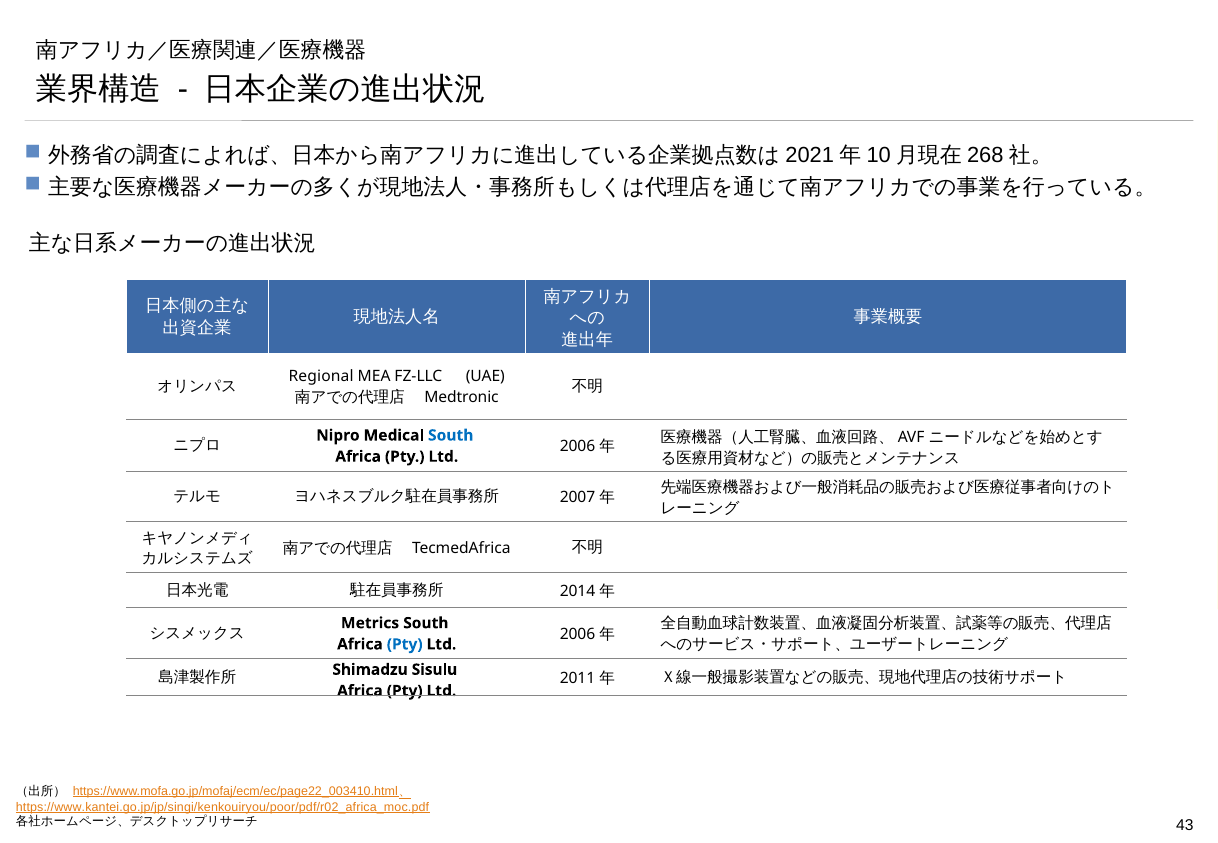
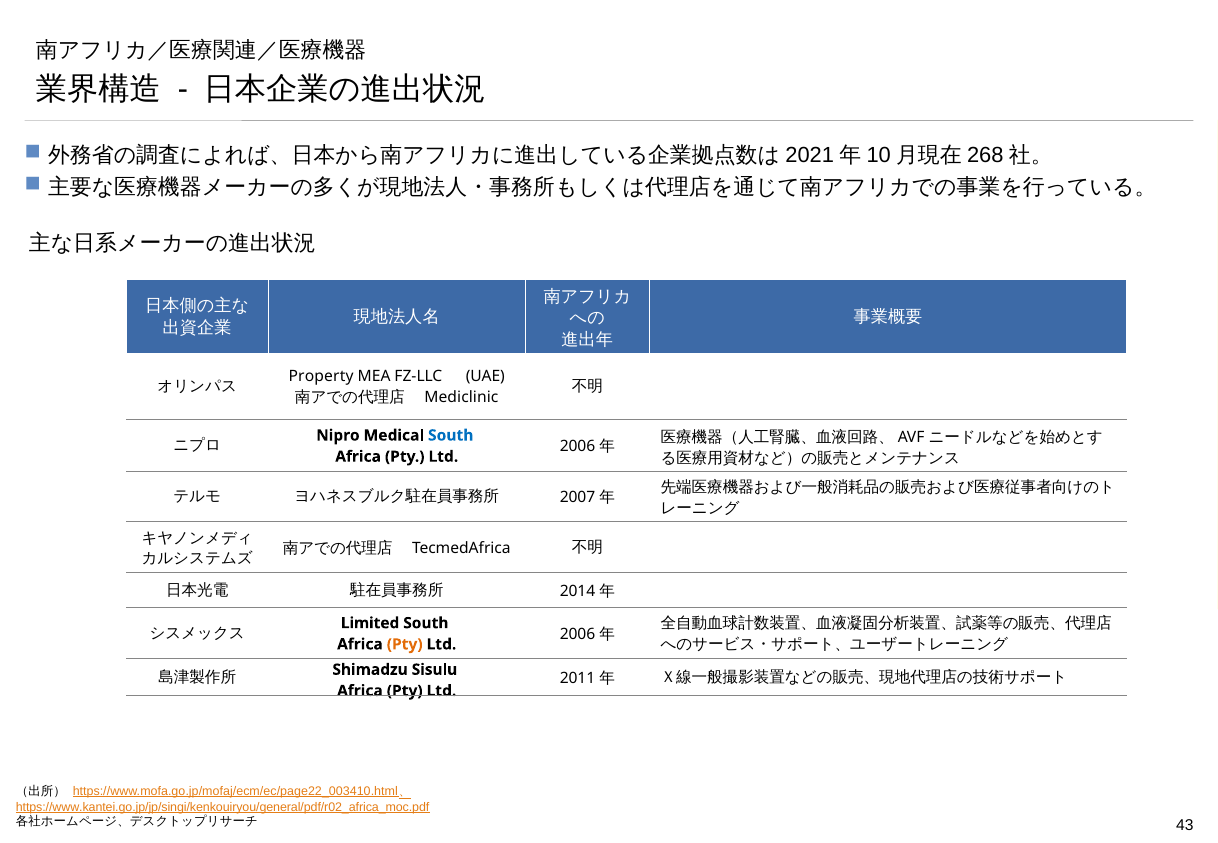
Regional: Regional -> Property
Medtronic: Medtronic -> Mediclinic
Metrics: Metrics -> Limited
Pty at (405, 644) colour: blue -> orange
https://www.kantei.go.jp/jp/singi/kenkouiryou/poor/pdf/r02_africa_moc.pdf: https://www.kantei.go.jp/jp/singi/kenkouiryou/poor/pdf/r02_africa_moc.pdf -> https://www.kantei.go.jp/jp/singi/kenkouiryou/general/pdf/r02_africa_moc.pdf
